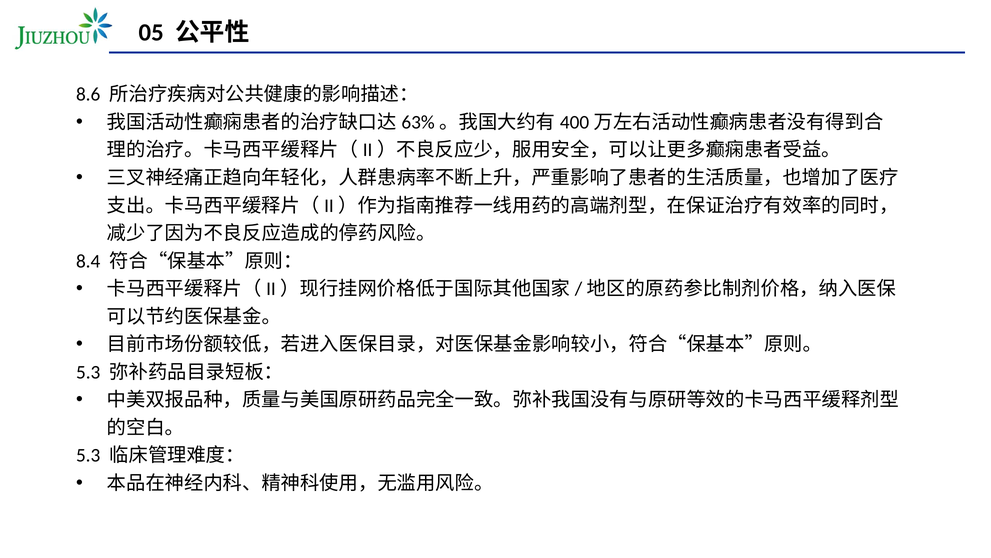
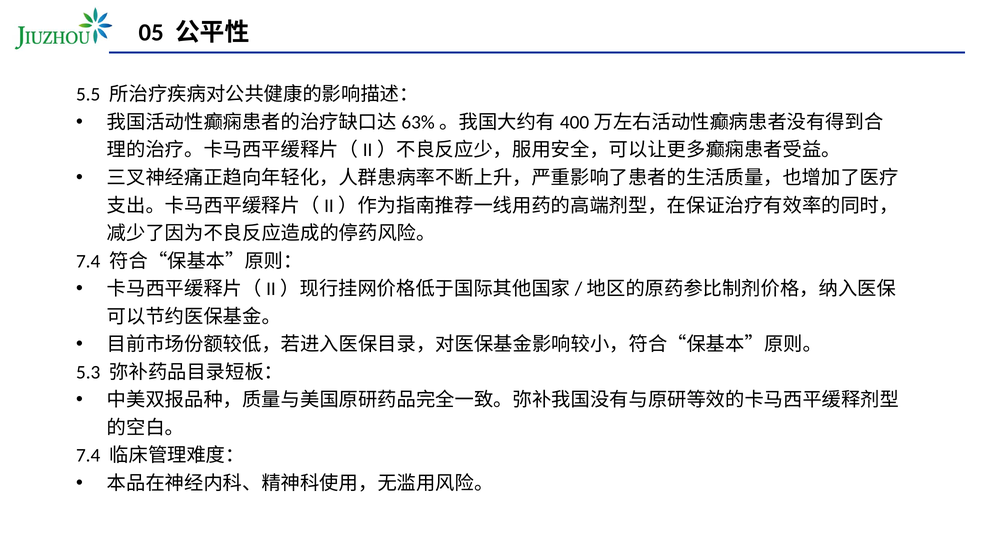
8.6: 8.6 -> 5.5
8.4 at (88, 261): 8.4 -> 7.4
5.3 at (88, 455): 5.3 -> 7.4
